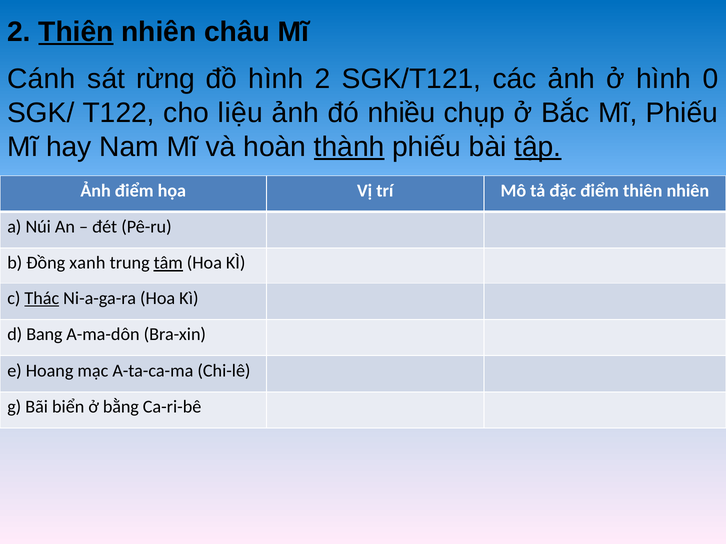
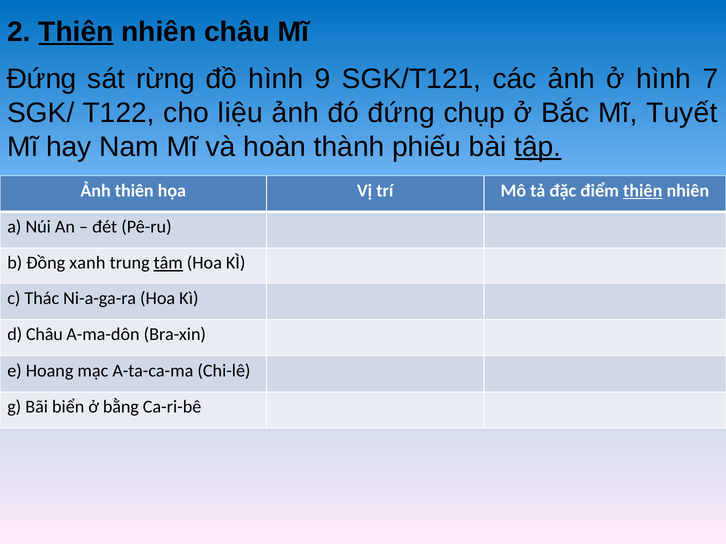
Cánh at (41, 79): Cánh -> Đứng
hình 2: 2 -> 9
0: 0 -> 7
đó nhiều: nhiều -> đứng
Mĩ Phiếu: Phiếu -> Tuyết
thành underline: present -> none
Ảnh điểm: điểm -> thiên
thiên at (643, 191) underline: none -> present
Thác underline: present -> none
d Bang: Bang -> Châu
